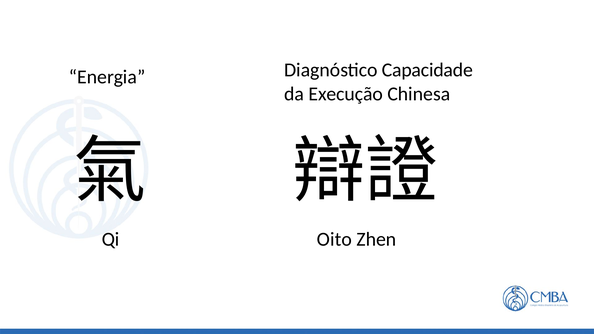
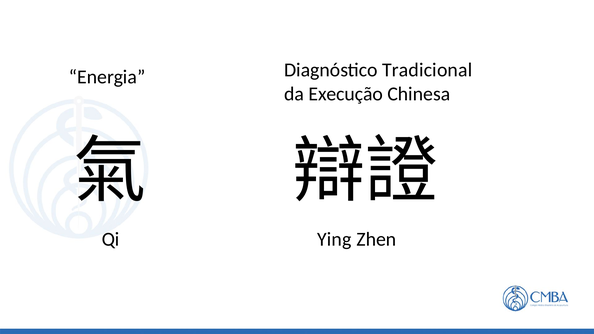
Capacidade: Capacidade -> Tradicional
Oito: Oito -> Ying
